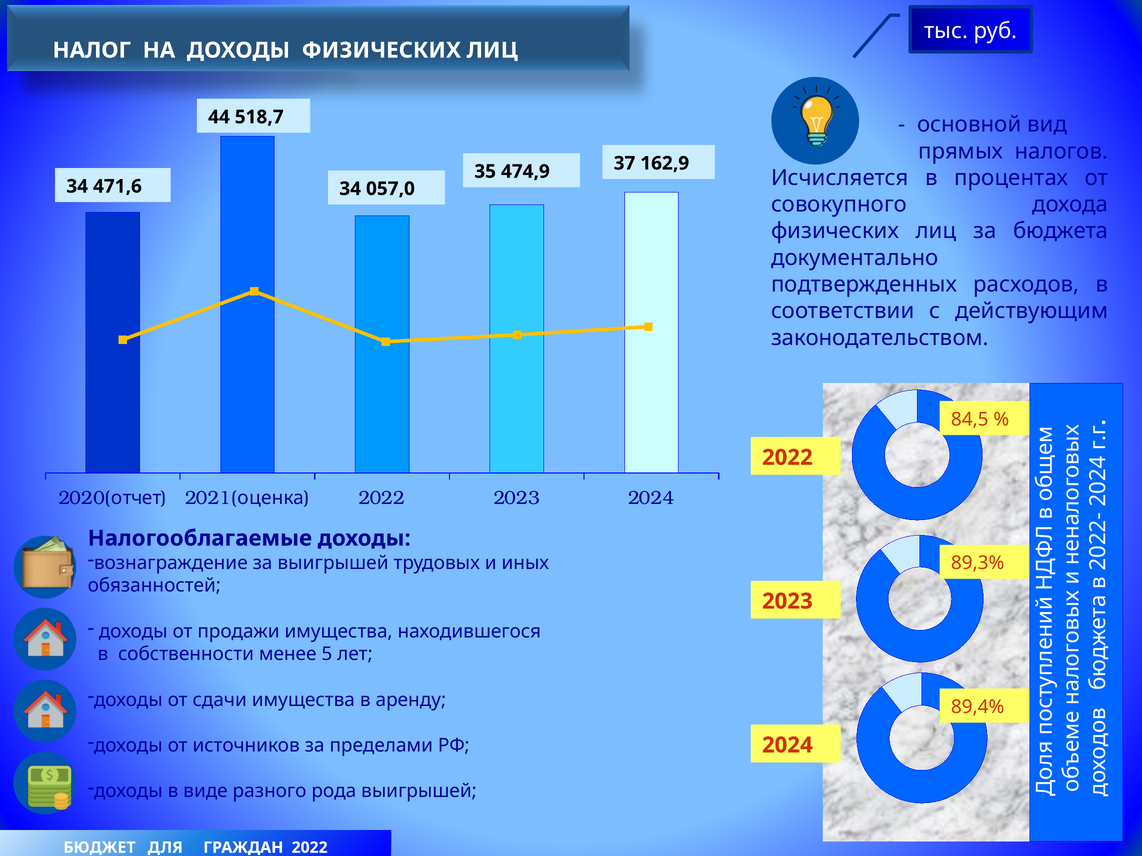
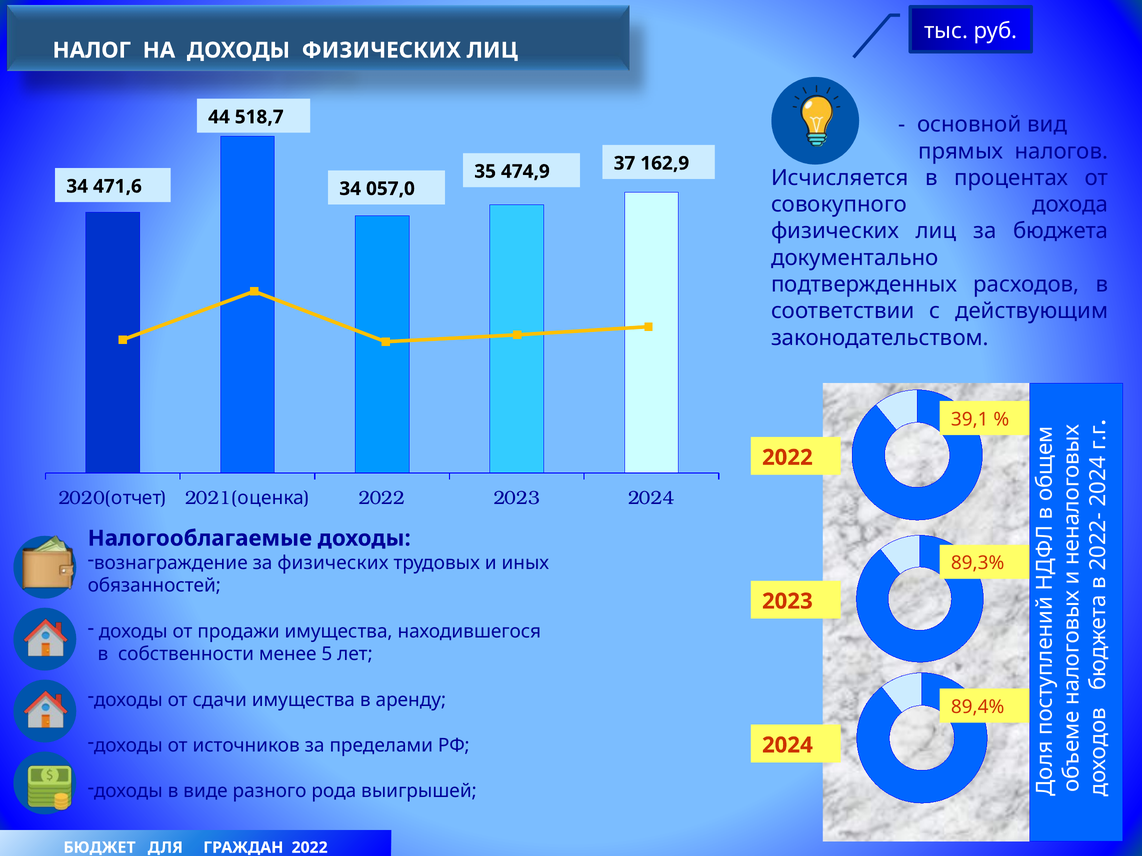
84,5: 84,5 -> 39,1
за выигрышей: выигрышей -> физических
